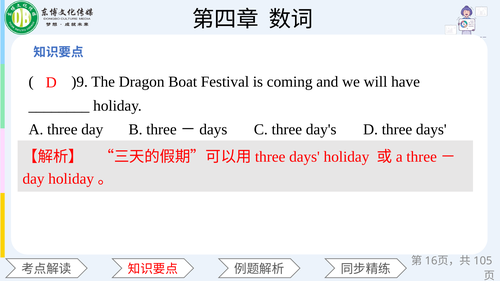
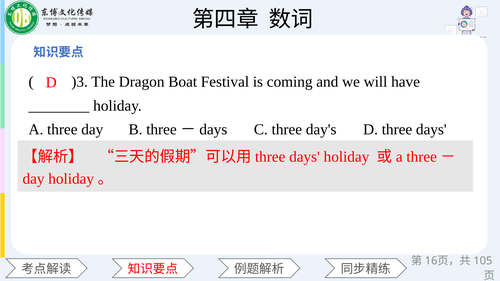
)9: )9 -> )3
